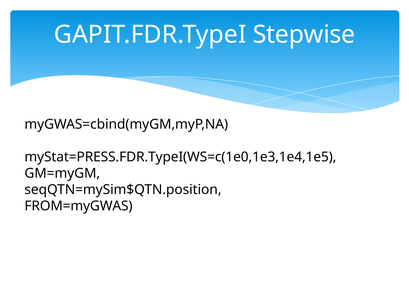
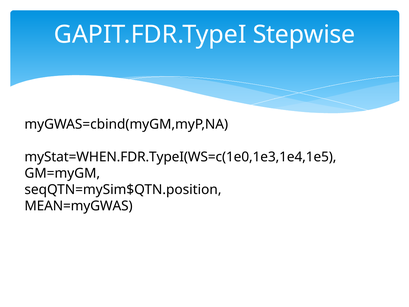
myStat=PRESS.FDR.TypeI(WS=c(1e0,1e3,1e4,1e5: myStat=PRESS.FDR.TypeI(WS=c(1e0,1e3,1e4,1e5 -> myStat=WHEN.FDR.TypeI(WS=c(1e0,1e3,1e4,1e5
FROM=myGWAS: FROM=myGWAS -> MEAN=myGWAS
